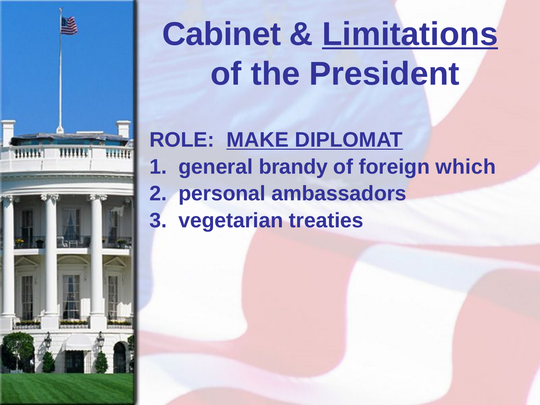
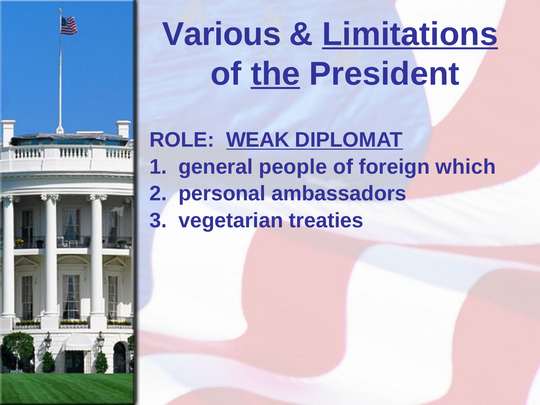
Cabinet: Cabinet -> Various
the underline: none -> present
MAKE: MAKE -> WEAK
brandy: brandy -> people
